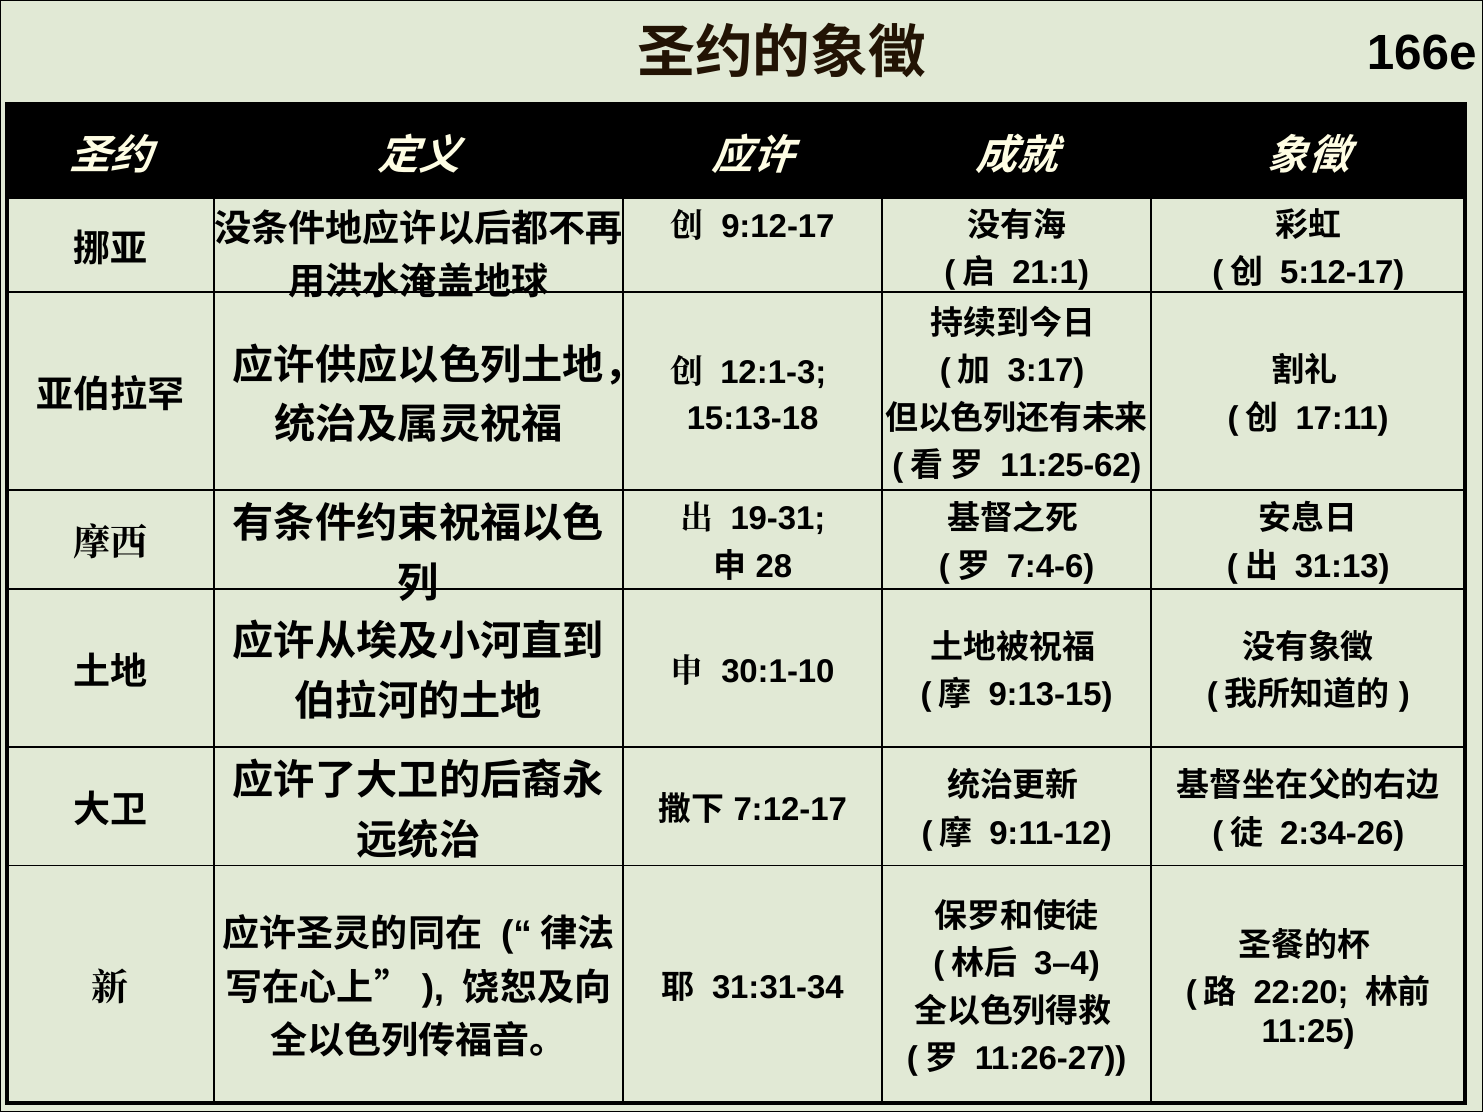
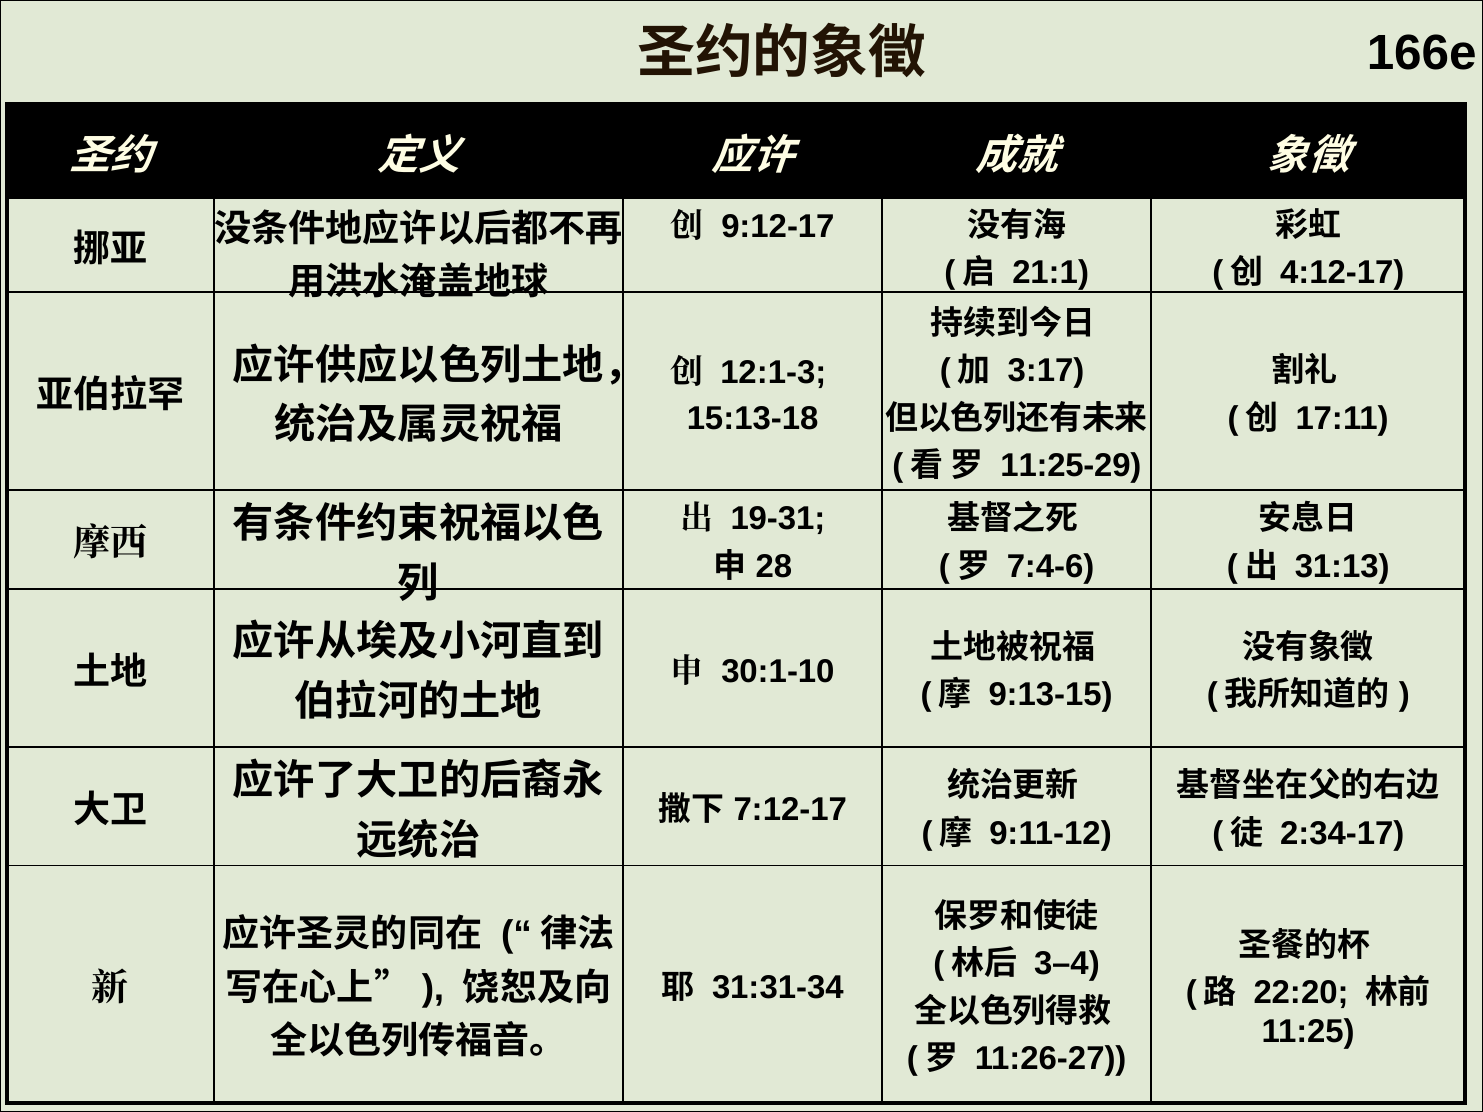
5:12-17: 5:12-17 -> 4:12-17
11:25-62: 11:25-62 -> 11:25-29
2:34-26: 2:34-26 -> 2:34-17
